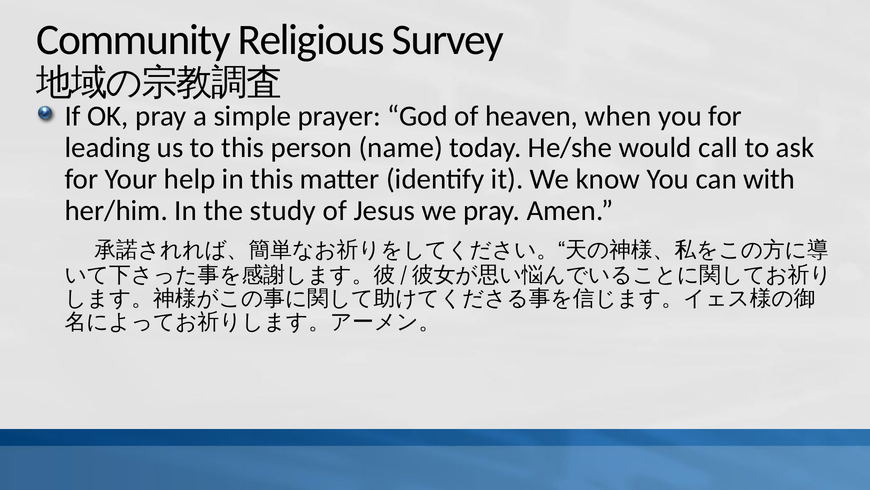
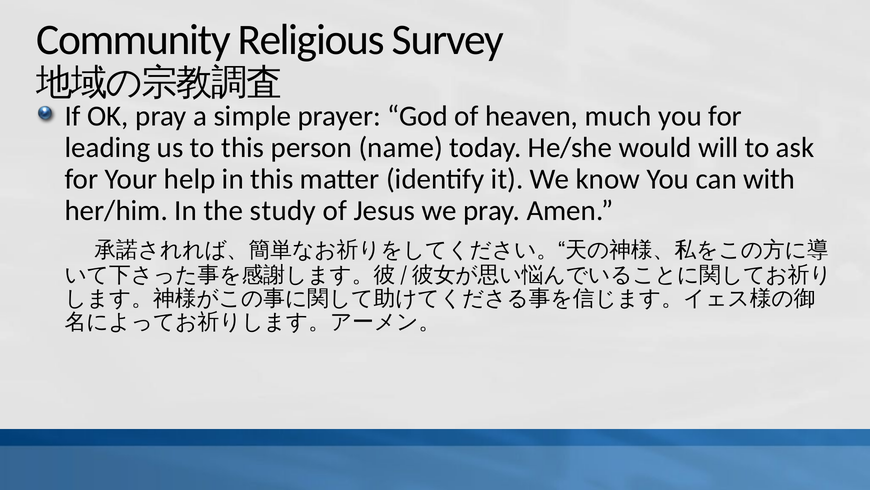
when: when -> much
call: call -> will
